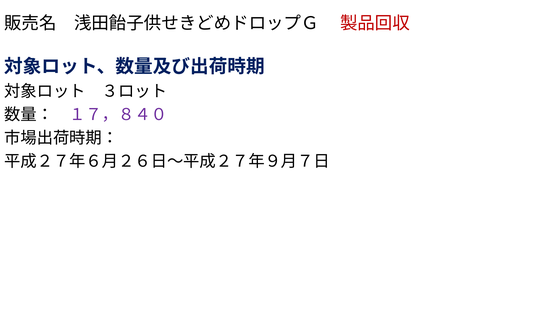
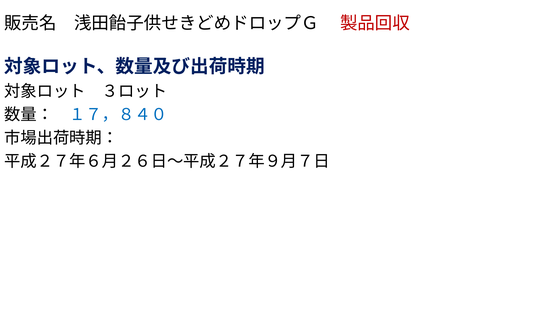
１７，８４０ colour: purple -> blue
